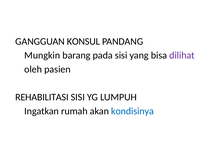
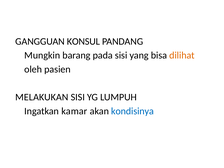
dilihat colour: purple -> orange
REHABILITASI: REHABILITASI -> MELAKUKAN
rumah: rumah -> kamar
